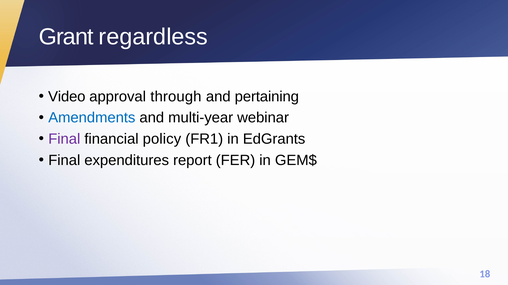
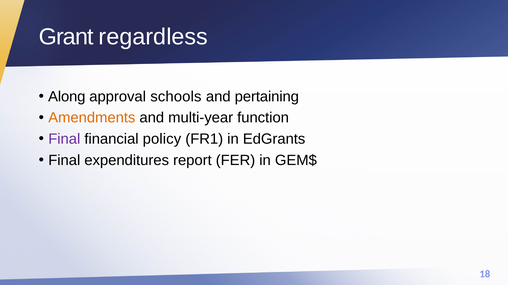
Video: Video -> Along
through: through -> schools
Amendments colour: blue -> orange
webinar: webinar -> function
